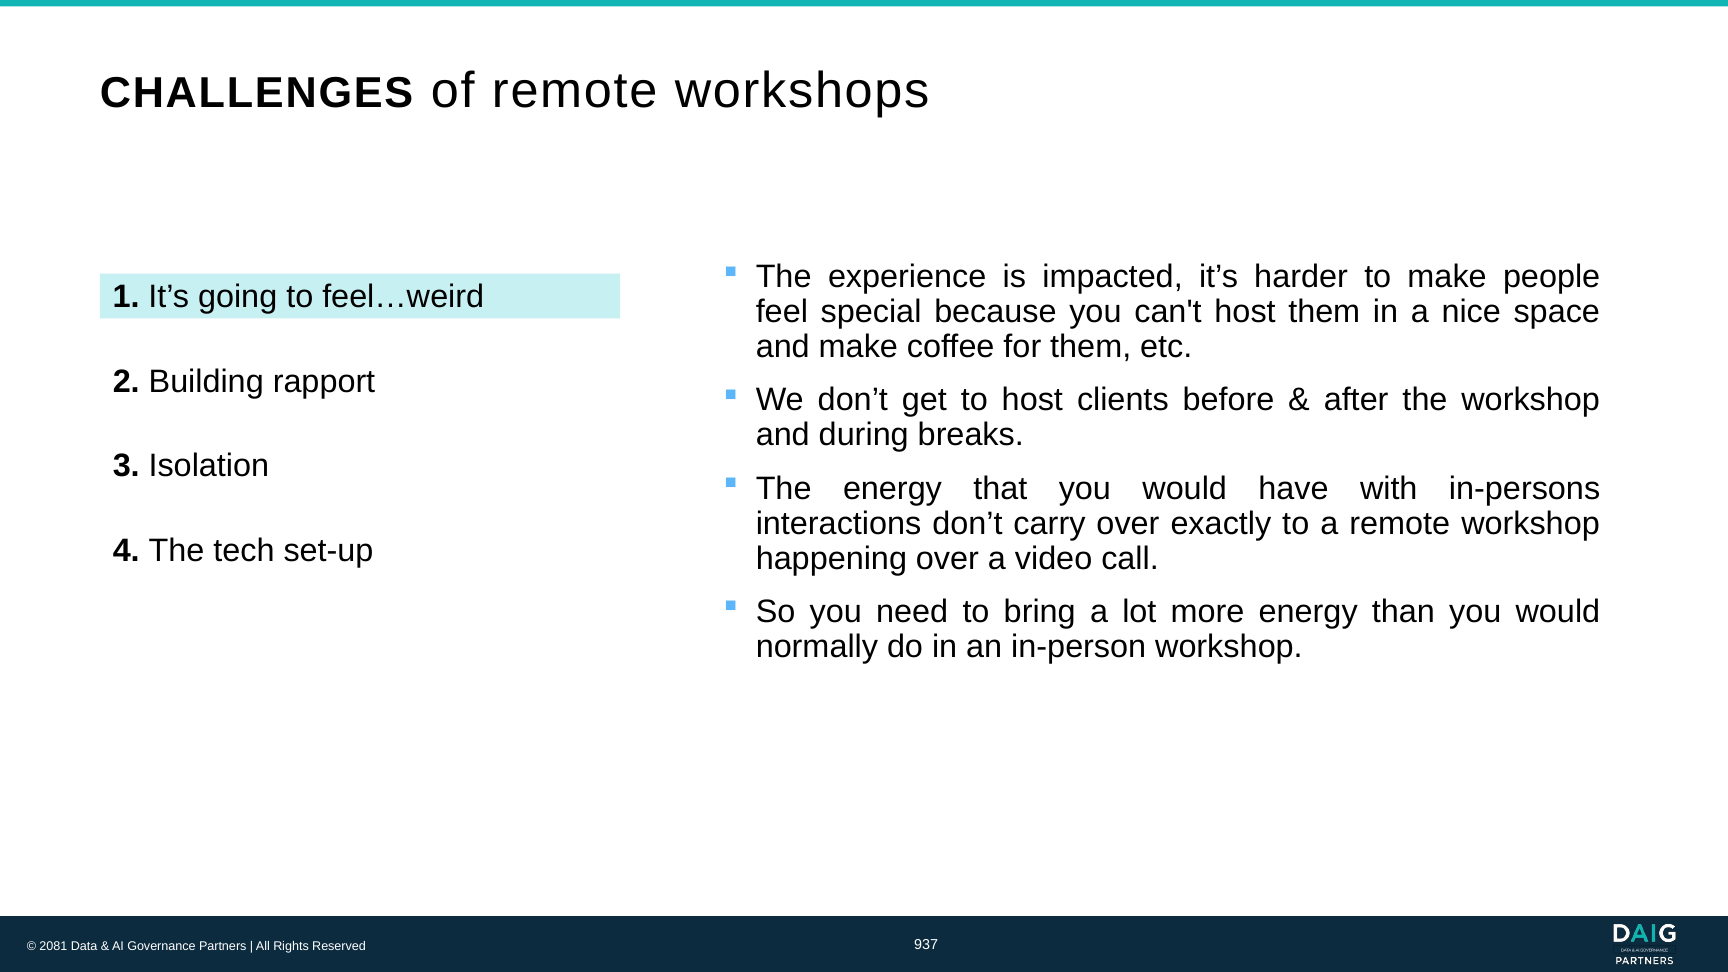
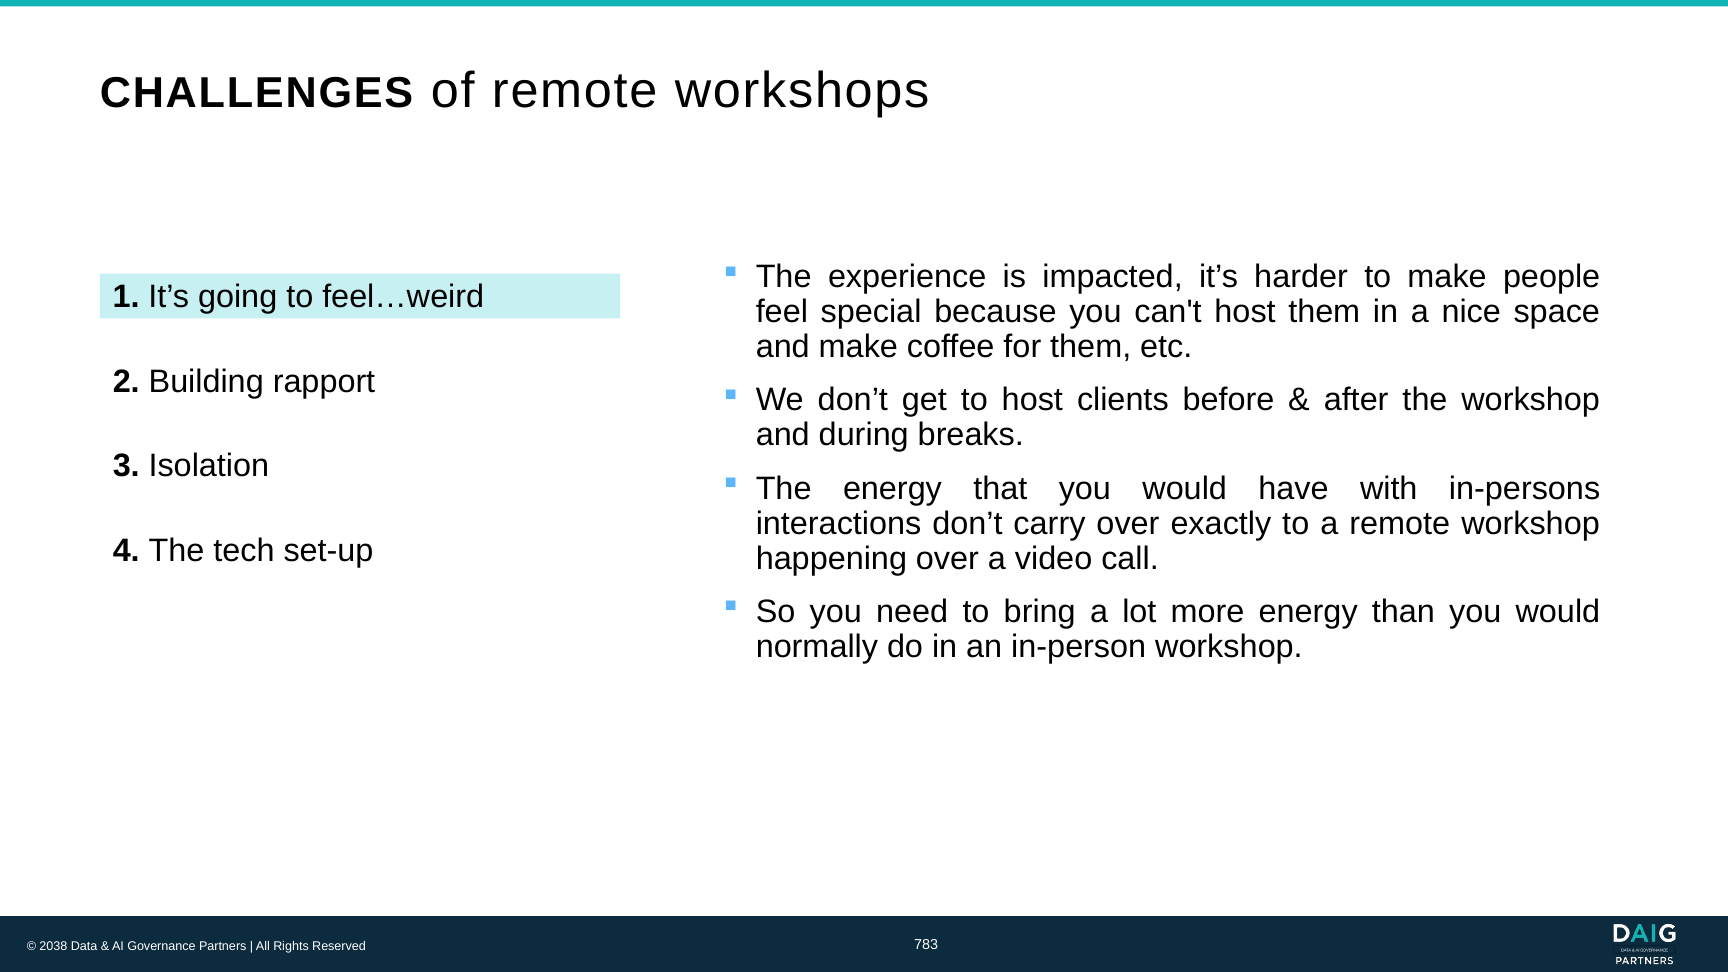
2081: 2081 -> 2038
937: 937 -> 783
